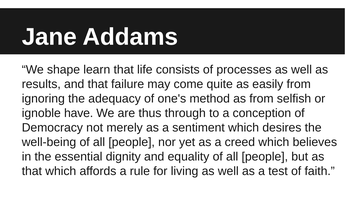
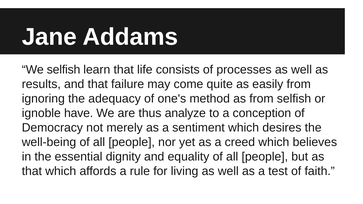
We shape: shape -> selfish
through: through -> analyze
